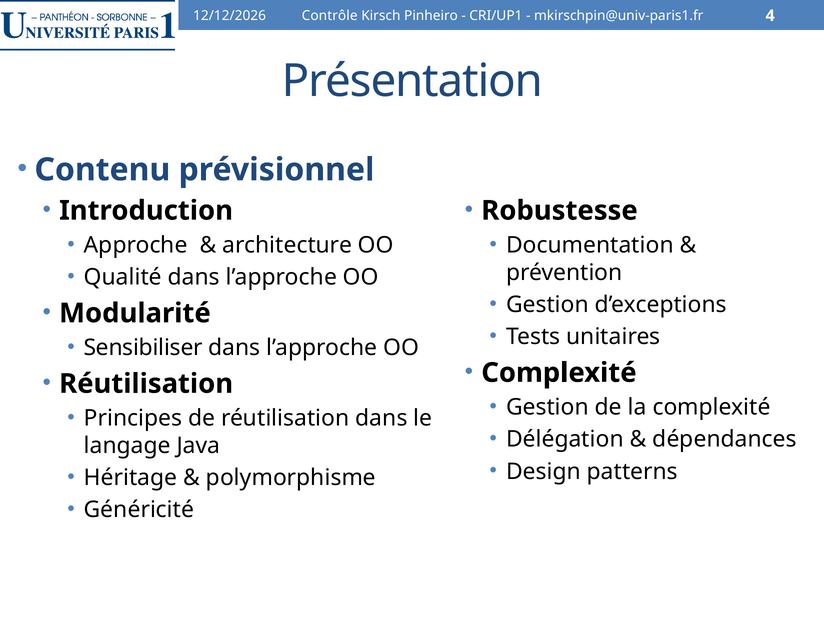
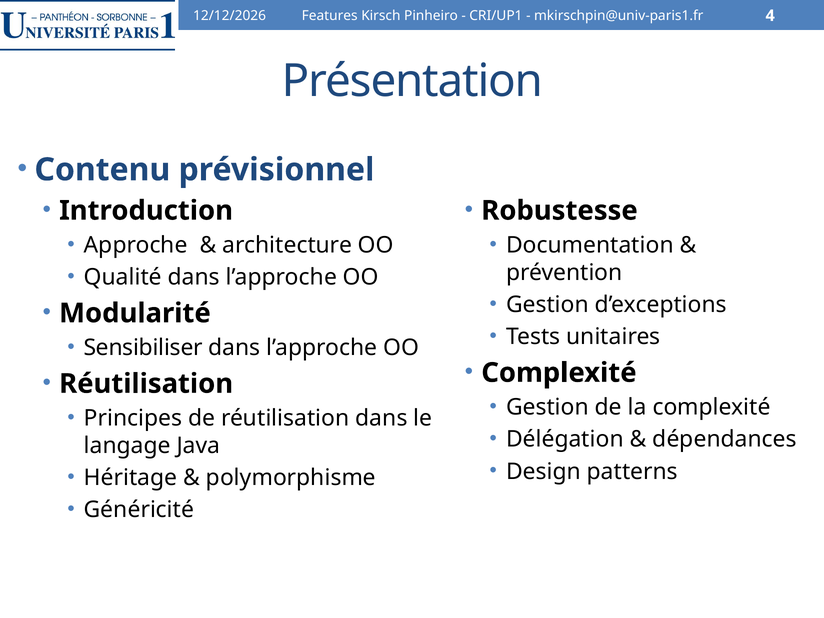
Contrôle: Contrôle -> Features
